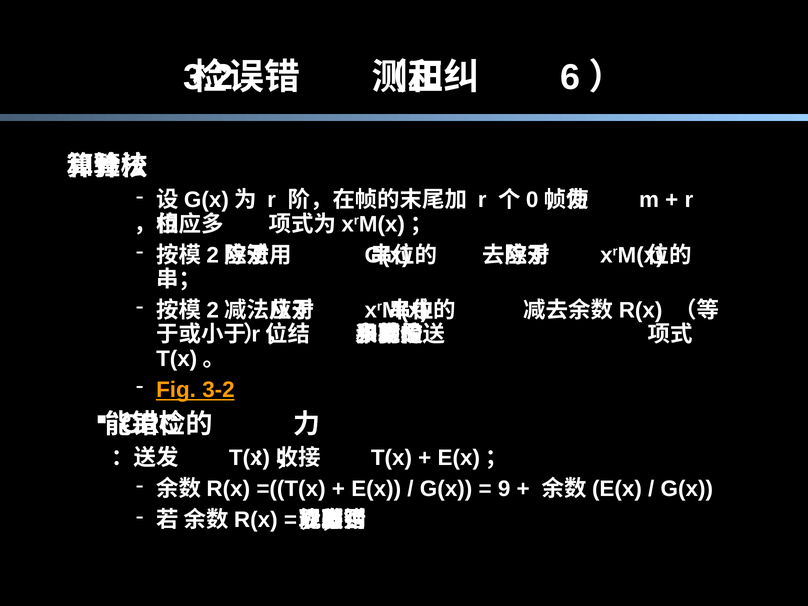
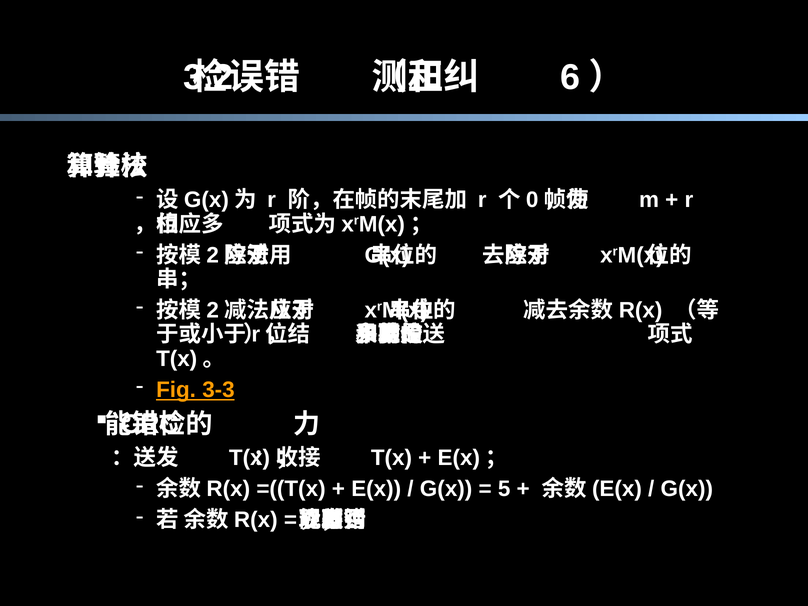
3-2: 3-2 -> 3-3
9: 9 -> 5
